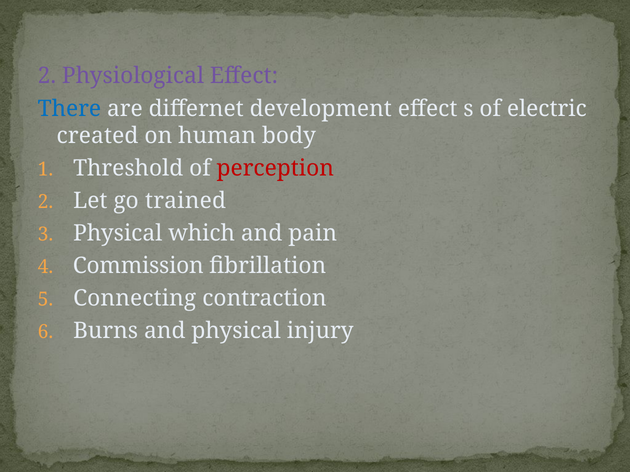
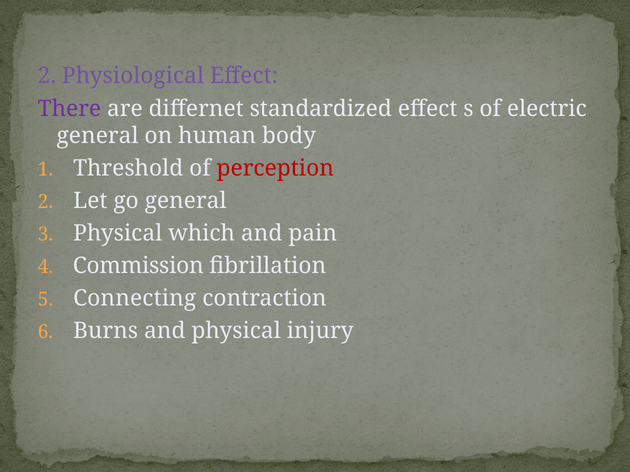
There colour: blue -> purple
development: development -> standardized
created at (98, 136): created -> general
go trained: trained -> general
